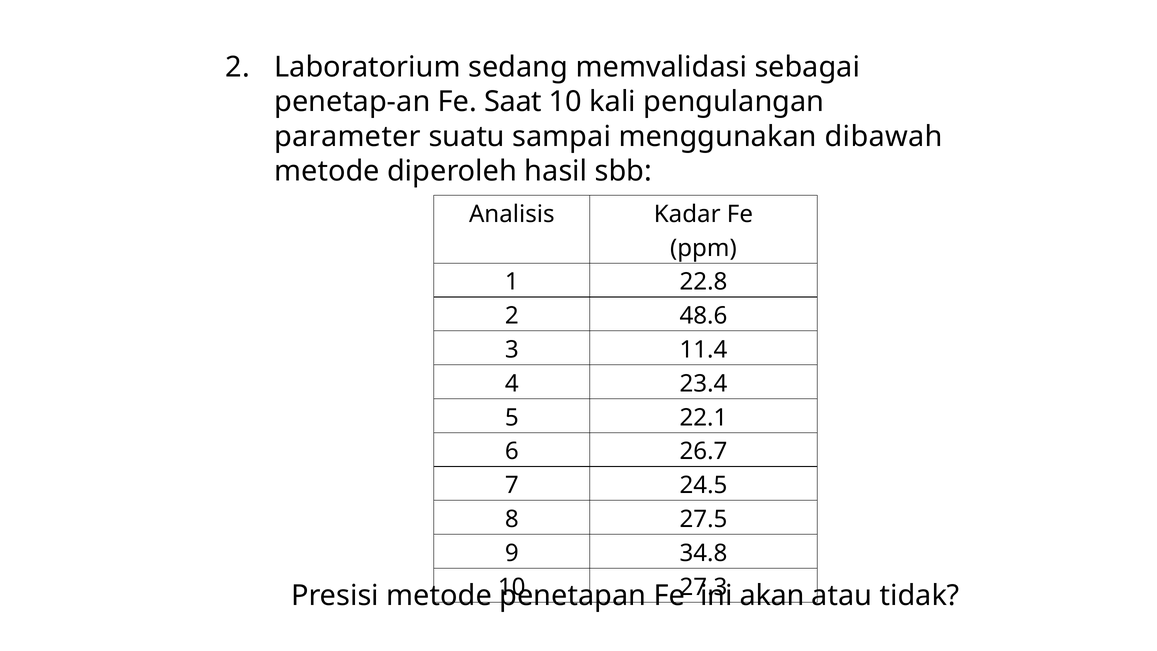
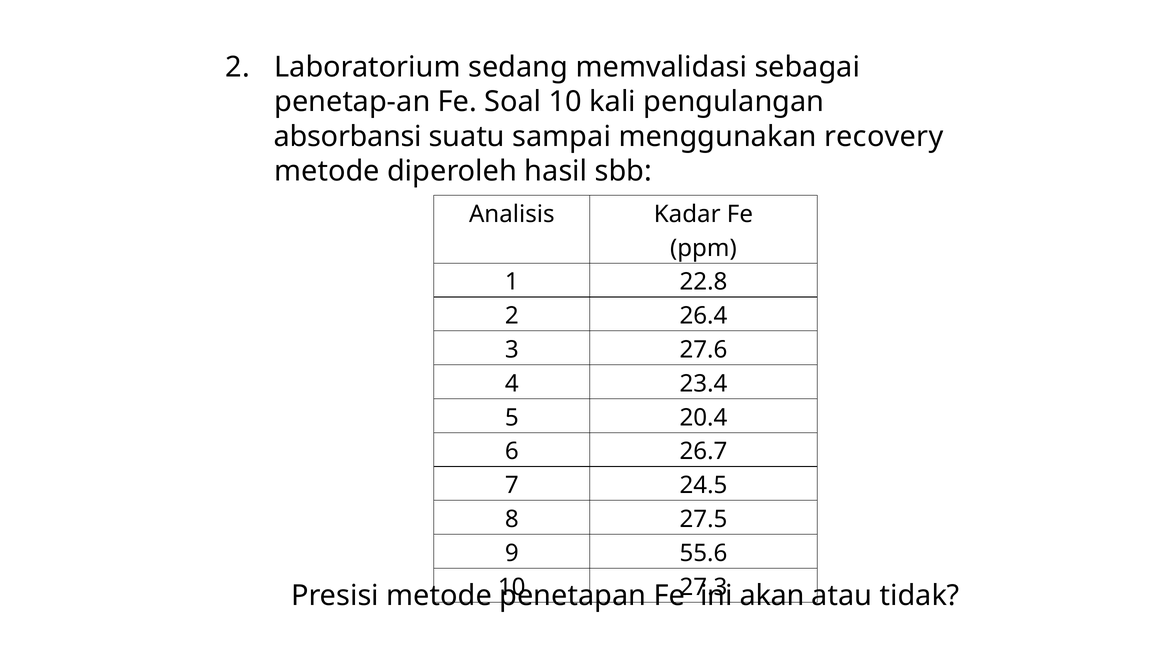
Saat: Saat -> Soal
parameter: parameter -> absorbansi
dibawah: dibawah -> recovery
48.6: 48.6 -> 26.4
11.4: 11.4 -> 27.6
22.1: 22.1 -> 20.4
34.8: 34.8 -> 55.6
